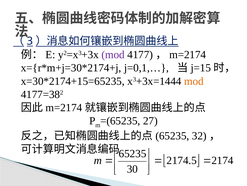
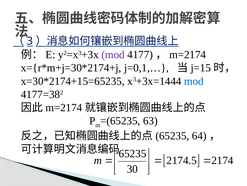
mod at (194, 81) colour: orange -> blue
27: 27 -> 63
32: 32 -> 64
